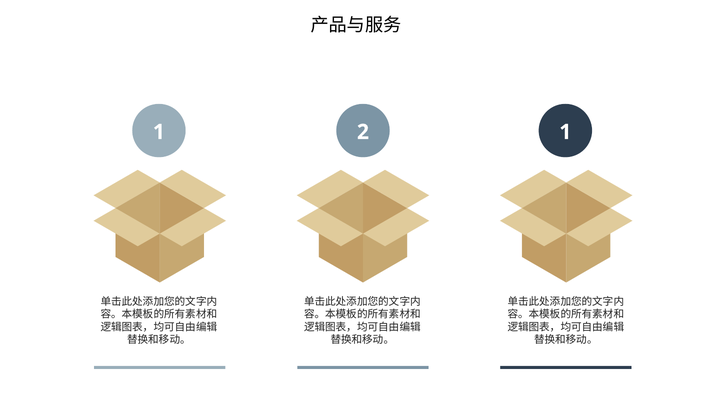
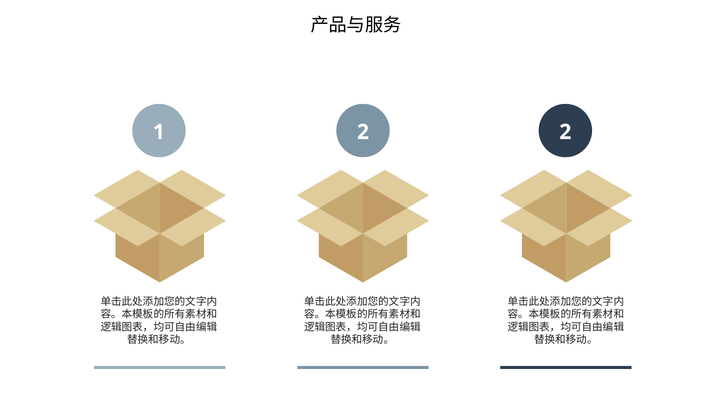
1 1: 1 -> 2
